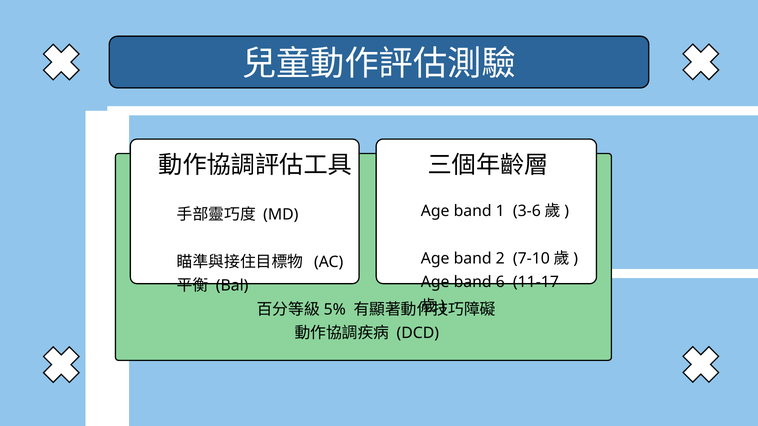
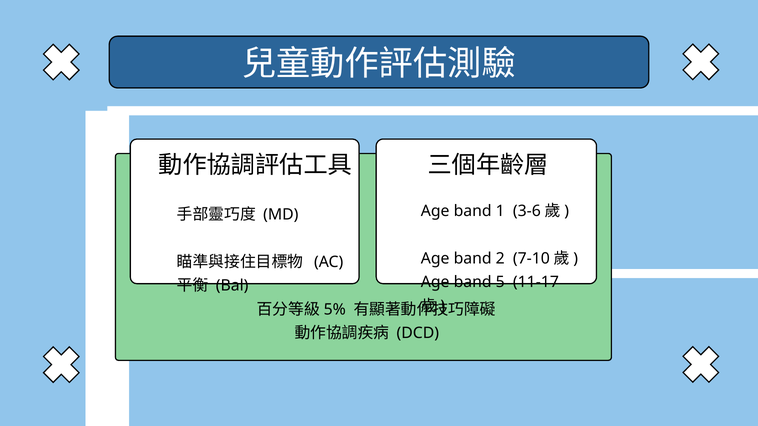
6: 6 -> 5
